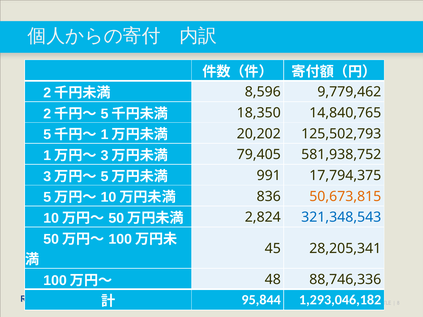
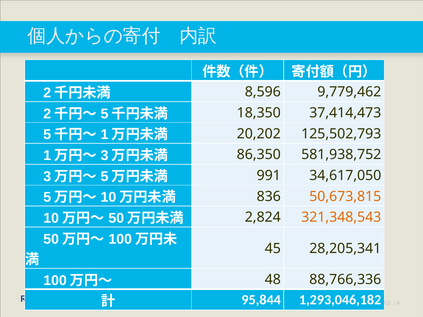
14,840,765: 14,840,765 -> 37,414,473
79,405: 79,405 -> 86,350
17,794,375: 17,794,375 -> 34,617,050
321,348,543 colour: blue -> orange
88,746,336: 88,746,336 -> 88,766,336
